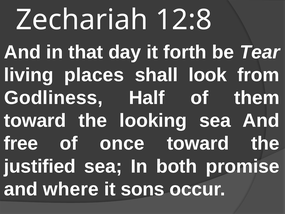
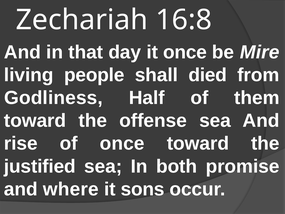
12:8: 12:8 -> 16:8
it forth: forth -> once
Tear: Tear -> Mire
places: places -> people
look: look -> died
looking: looking -> offense
free: free -> rise
